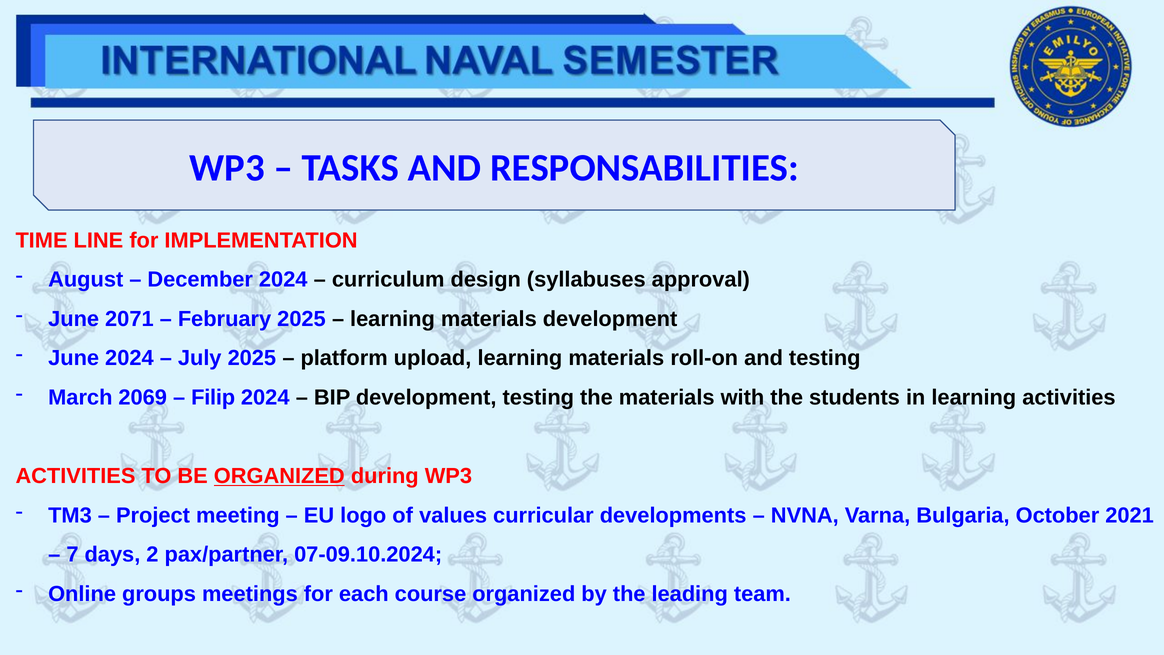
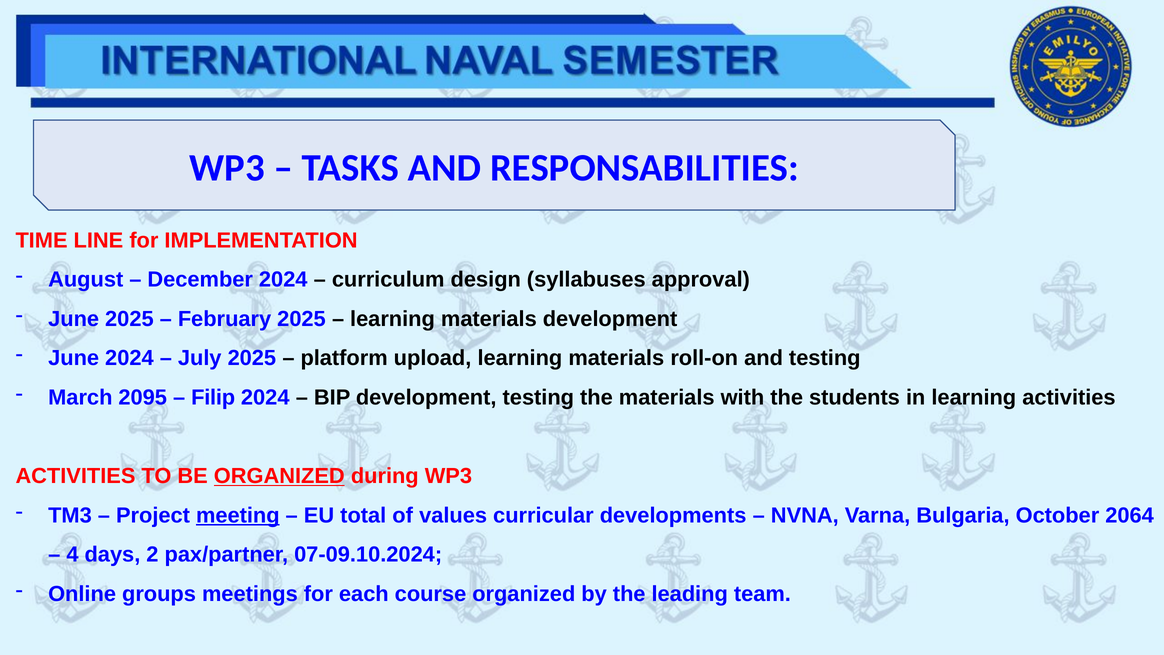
June 2071: 2071 -> 2025
2069: 2069 -> 2095
meeting underline: none -> present
logo: logo -> total
2021: 2021 -> 2064
7: 7 -> 4
